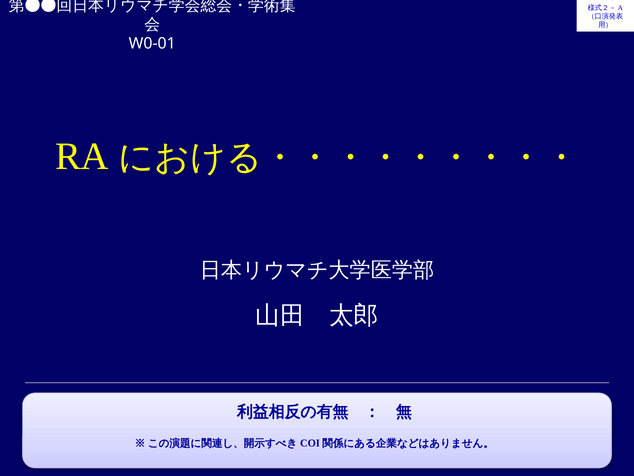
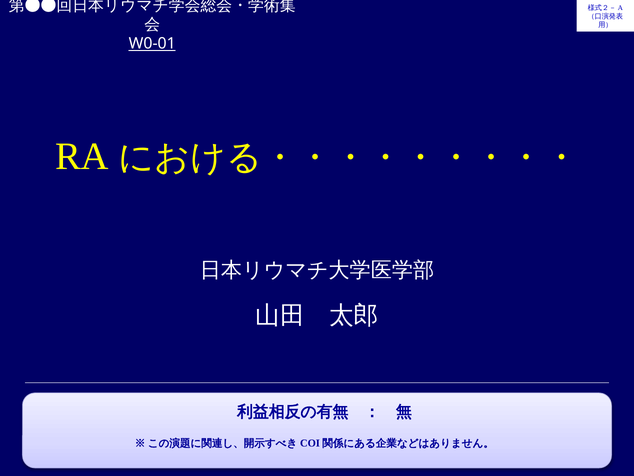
W0-01 underline: none -> present
